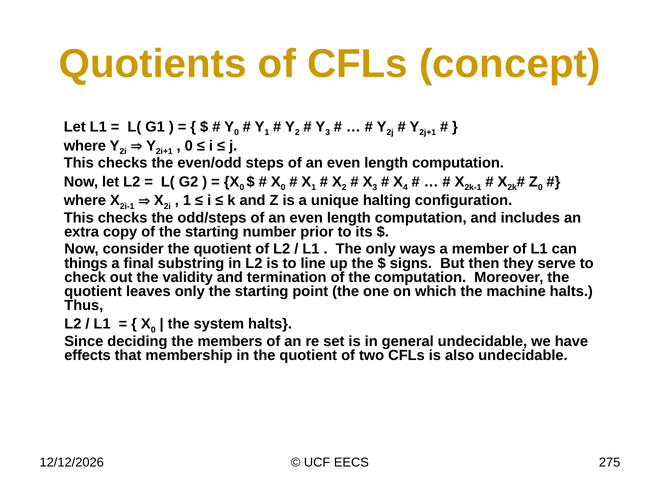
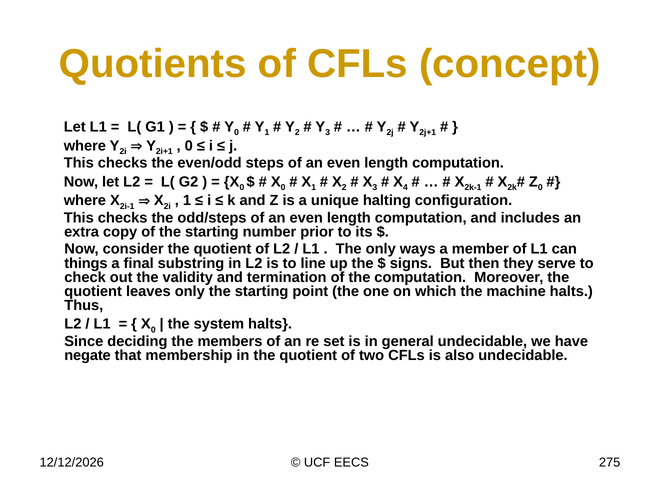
effects: effects -> negate
